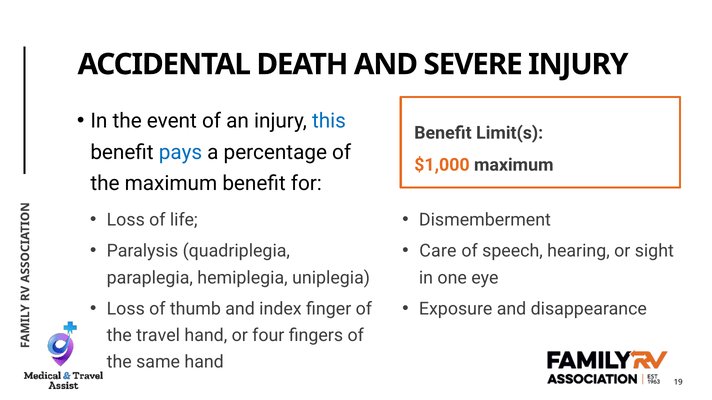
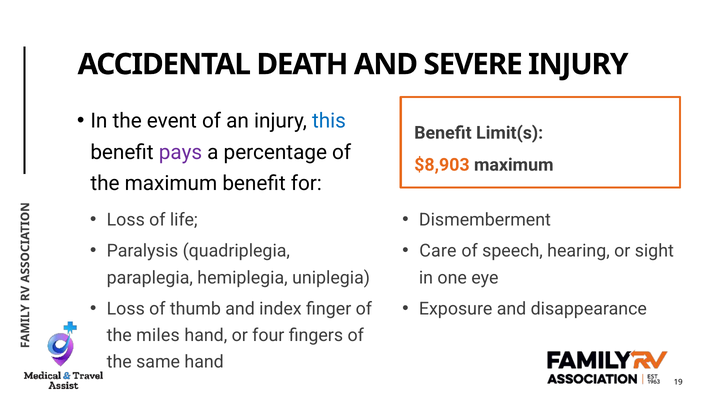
pays colour: blue -> purple
$1,000: $1,000 -> $8,903
travel: travel -> miles
